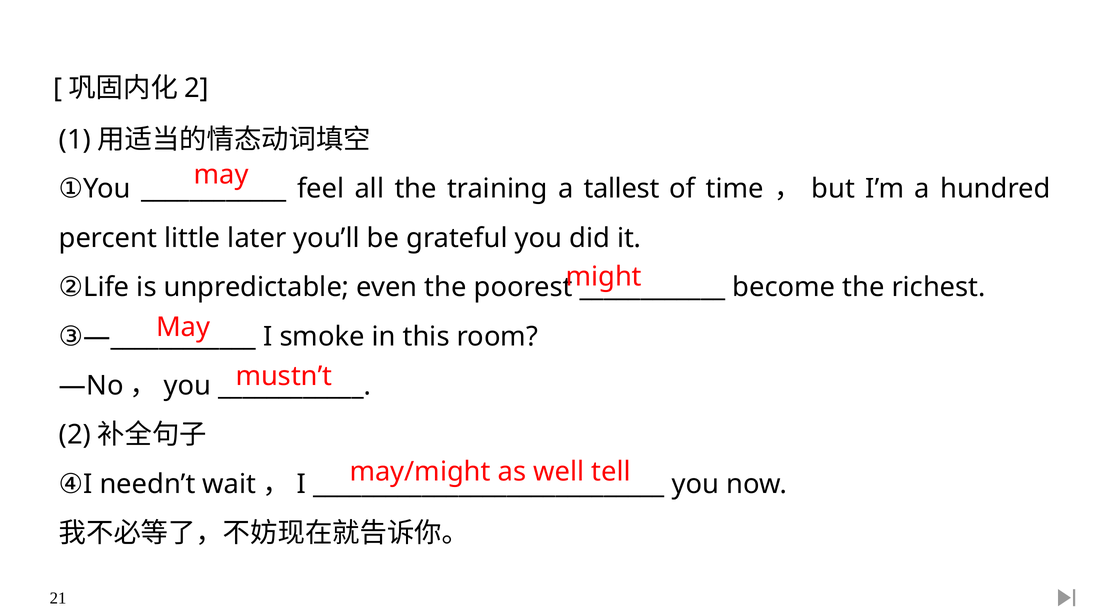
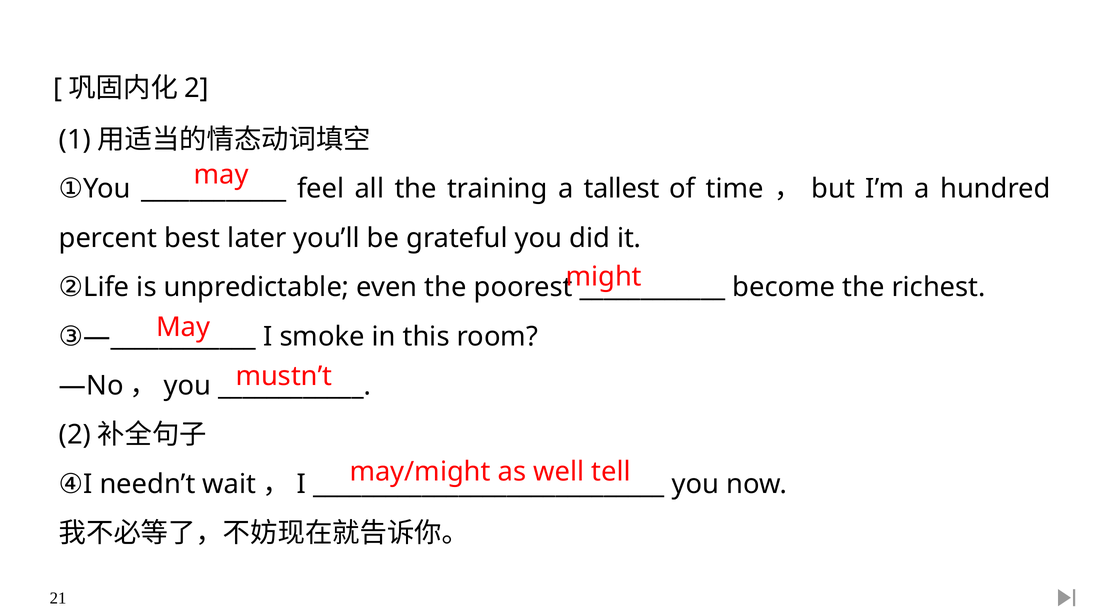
little: little -> best
